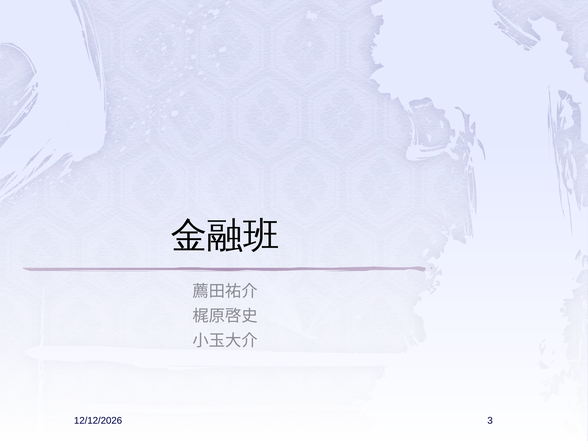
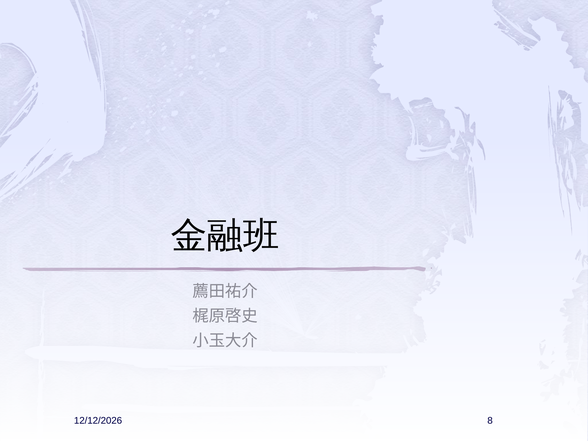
3: 3 -> 8
